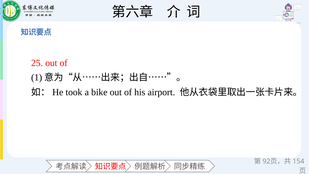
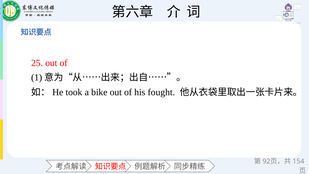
airport: airport -> fought
